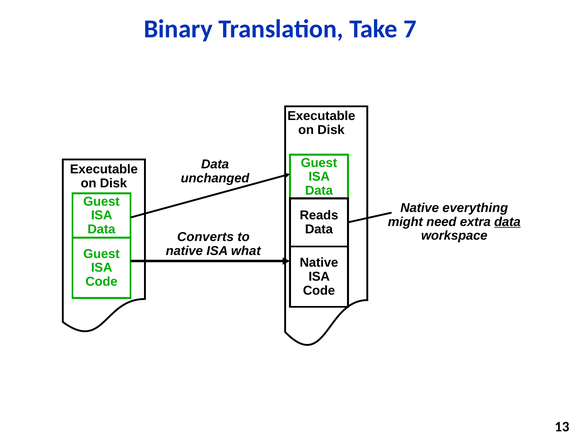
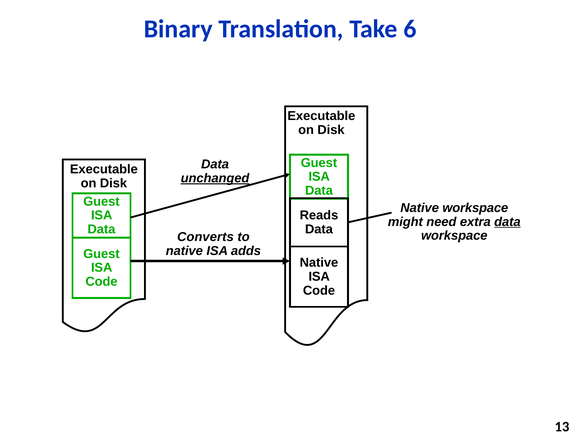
7: 7 -> 6
unchanged underline: none -> present
Native everything: everything -> workspace
what: what -> adds
